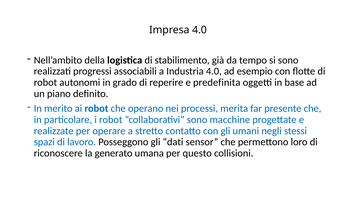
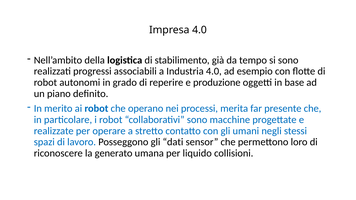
predefinita: predefinita -> produzione
questo: questo -> liquido
